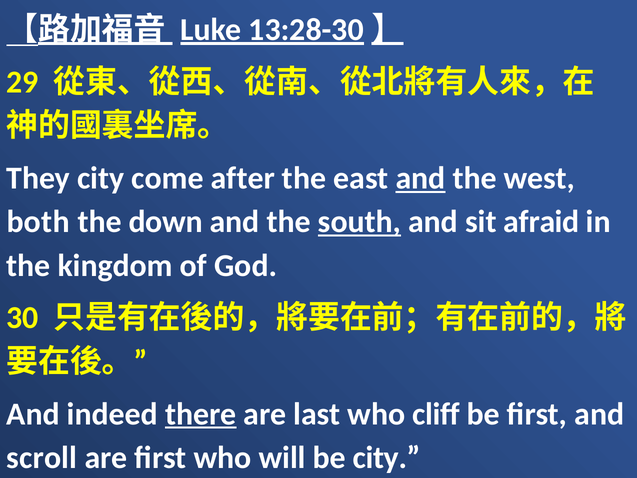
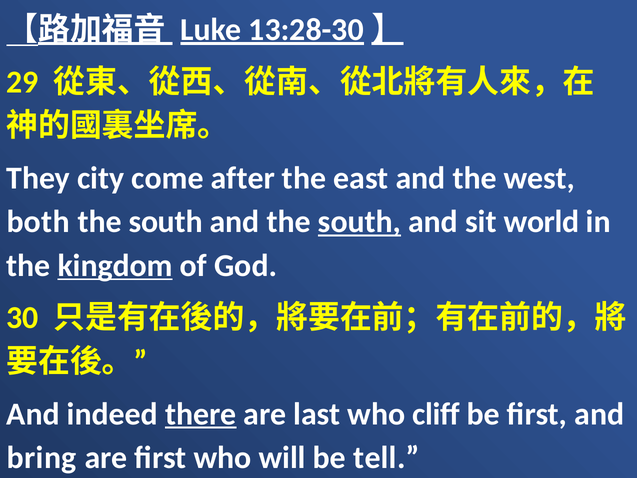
and at (420, 178) underline: present -> none
down at (166, 222): down -> south
afraid: afraid -> world
kingdom underline: none -> present
scroll: scroll -> bring
be city: city -> tell
